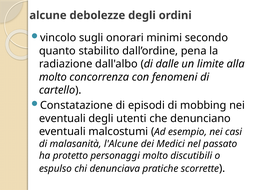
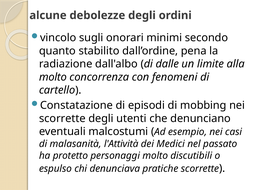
eventuali at (62, 118): eventuali -> scorrette
l'Alcune: l'Alcune -> l'Attività
